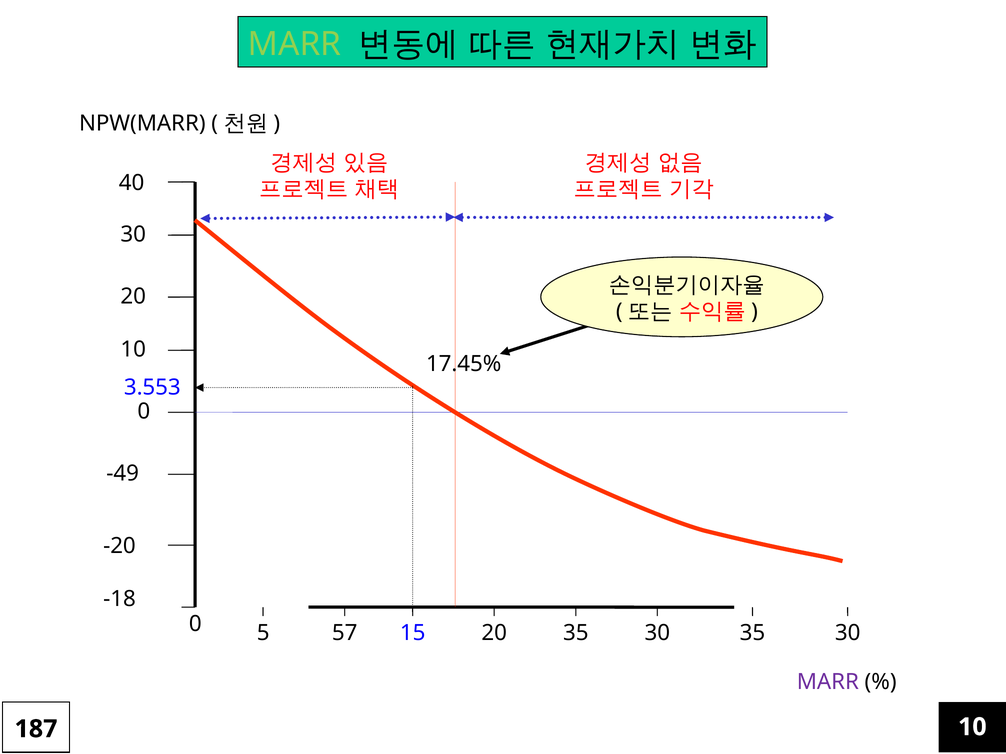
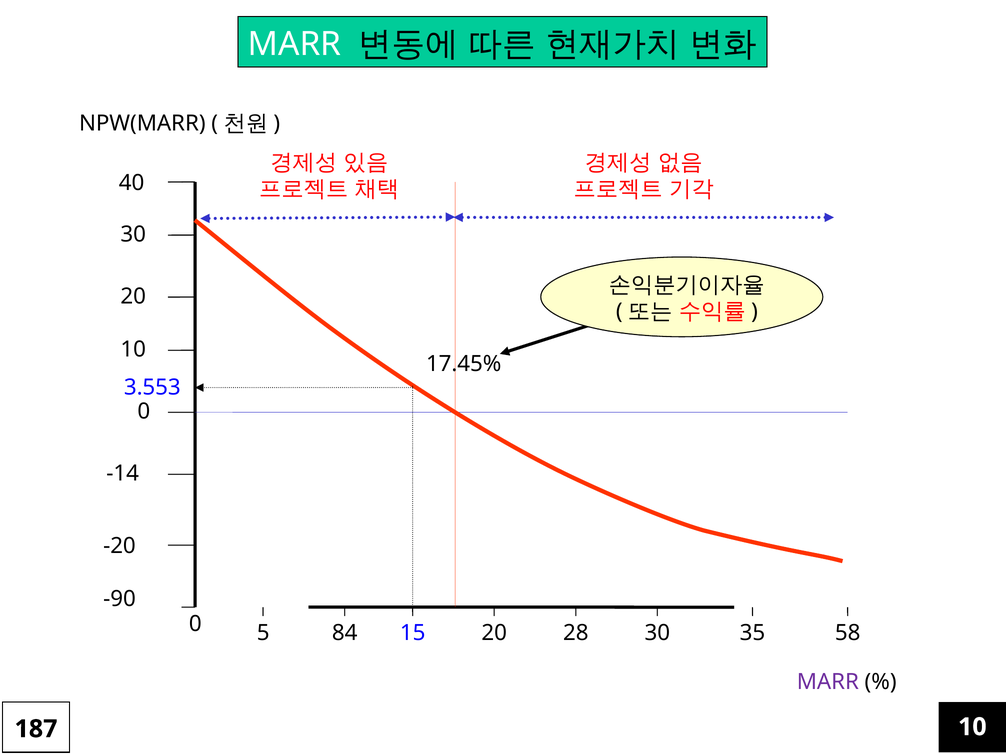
MARR at (295, 44) colour: light green -> white
-49: -49 -> -14
-18: -18 -> -90
57: 57 -> 84
20 35: 35 -> 28
30 35 30: 30 -> 58
